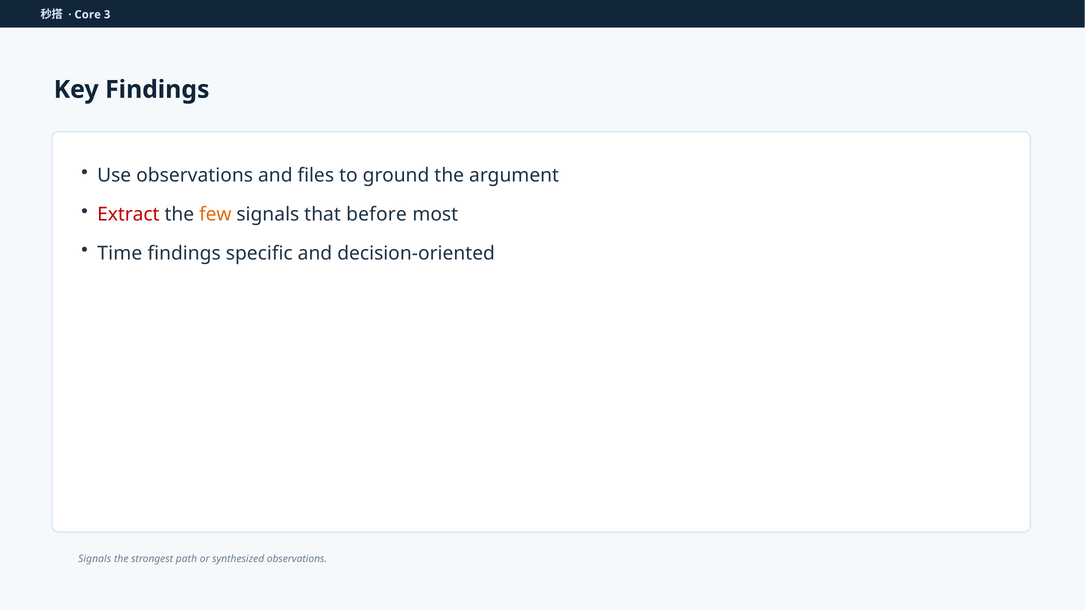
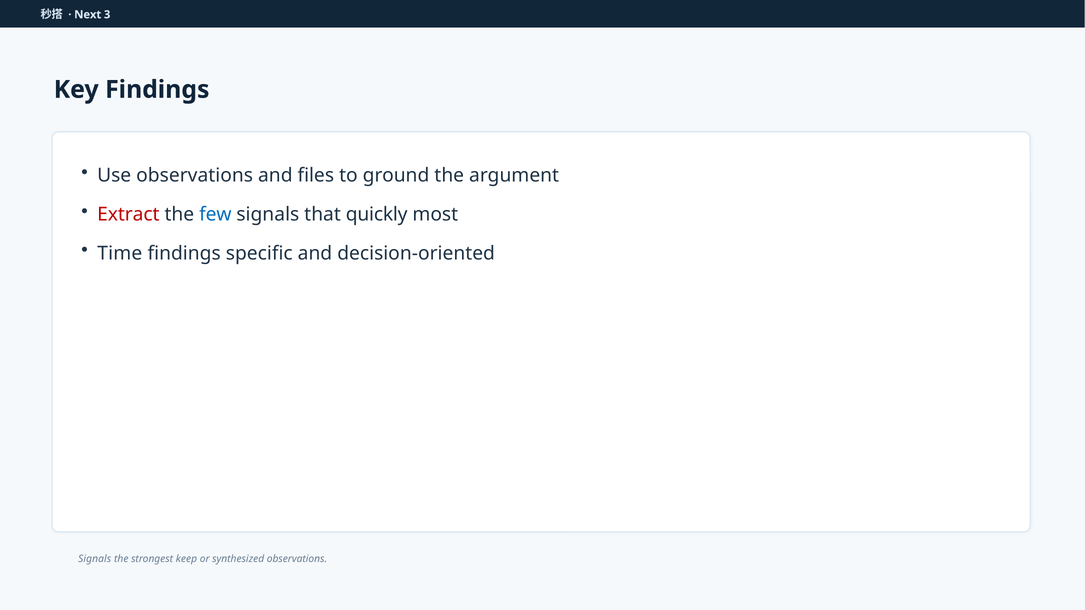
Core: Core -> Next
few colour: orange -> blue
before: before -> quickly
path: path -> keep
